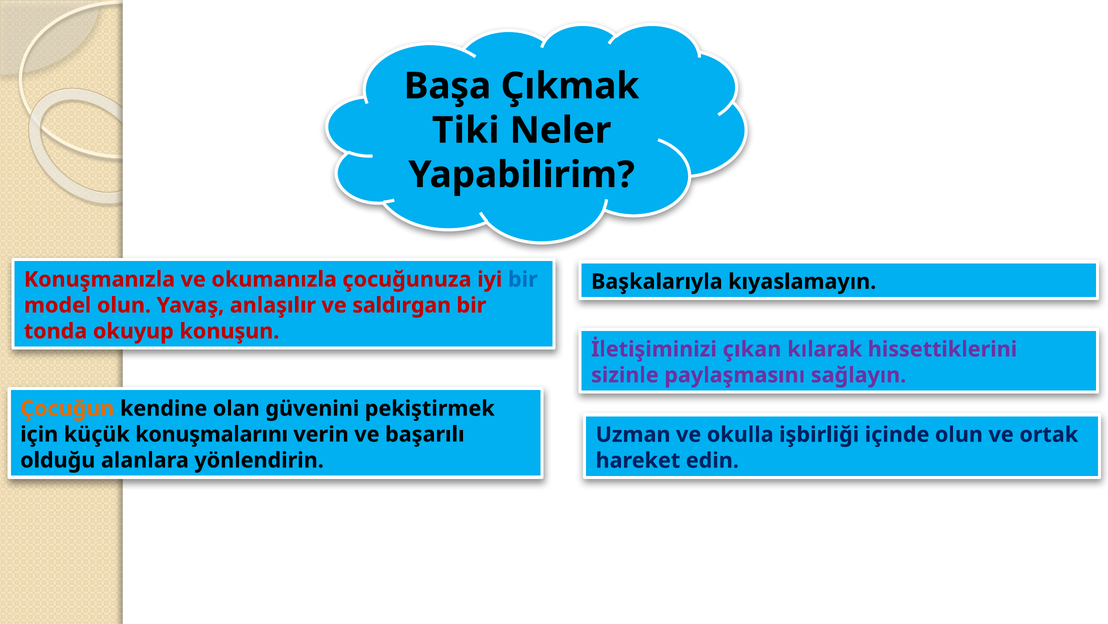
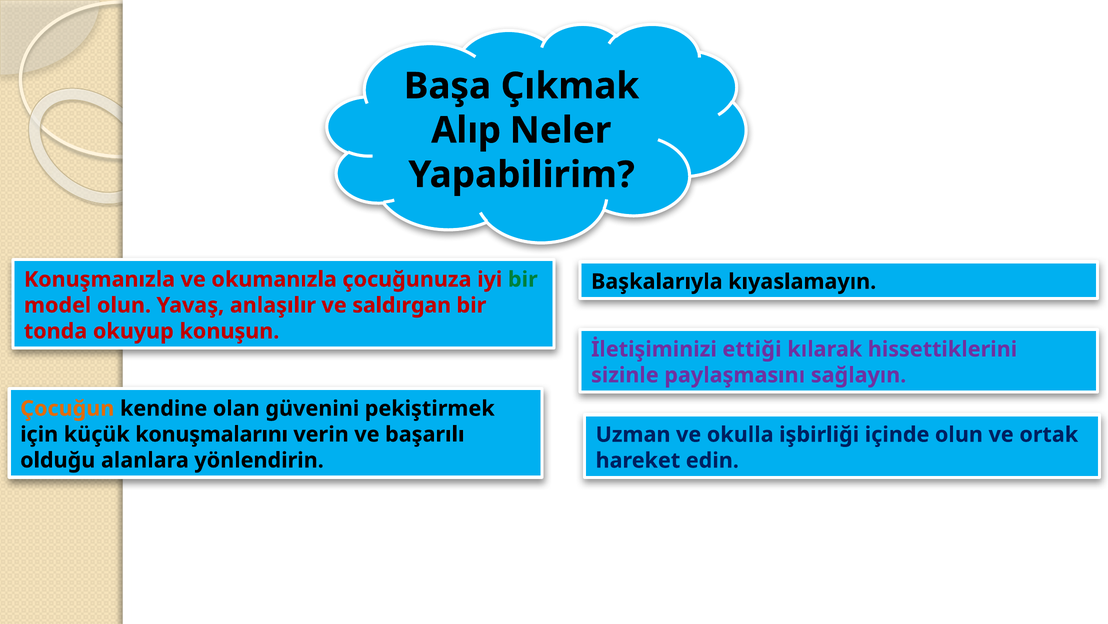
Tiki: Tiki -> Alıp
bir at (523, 279) colour: blue -> green
çıkan: çıkan -> ettiği
